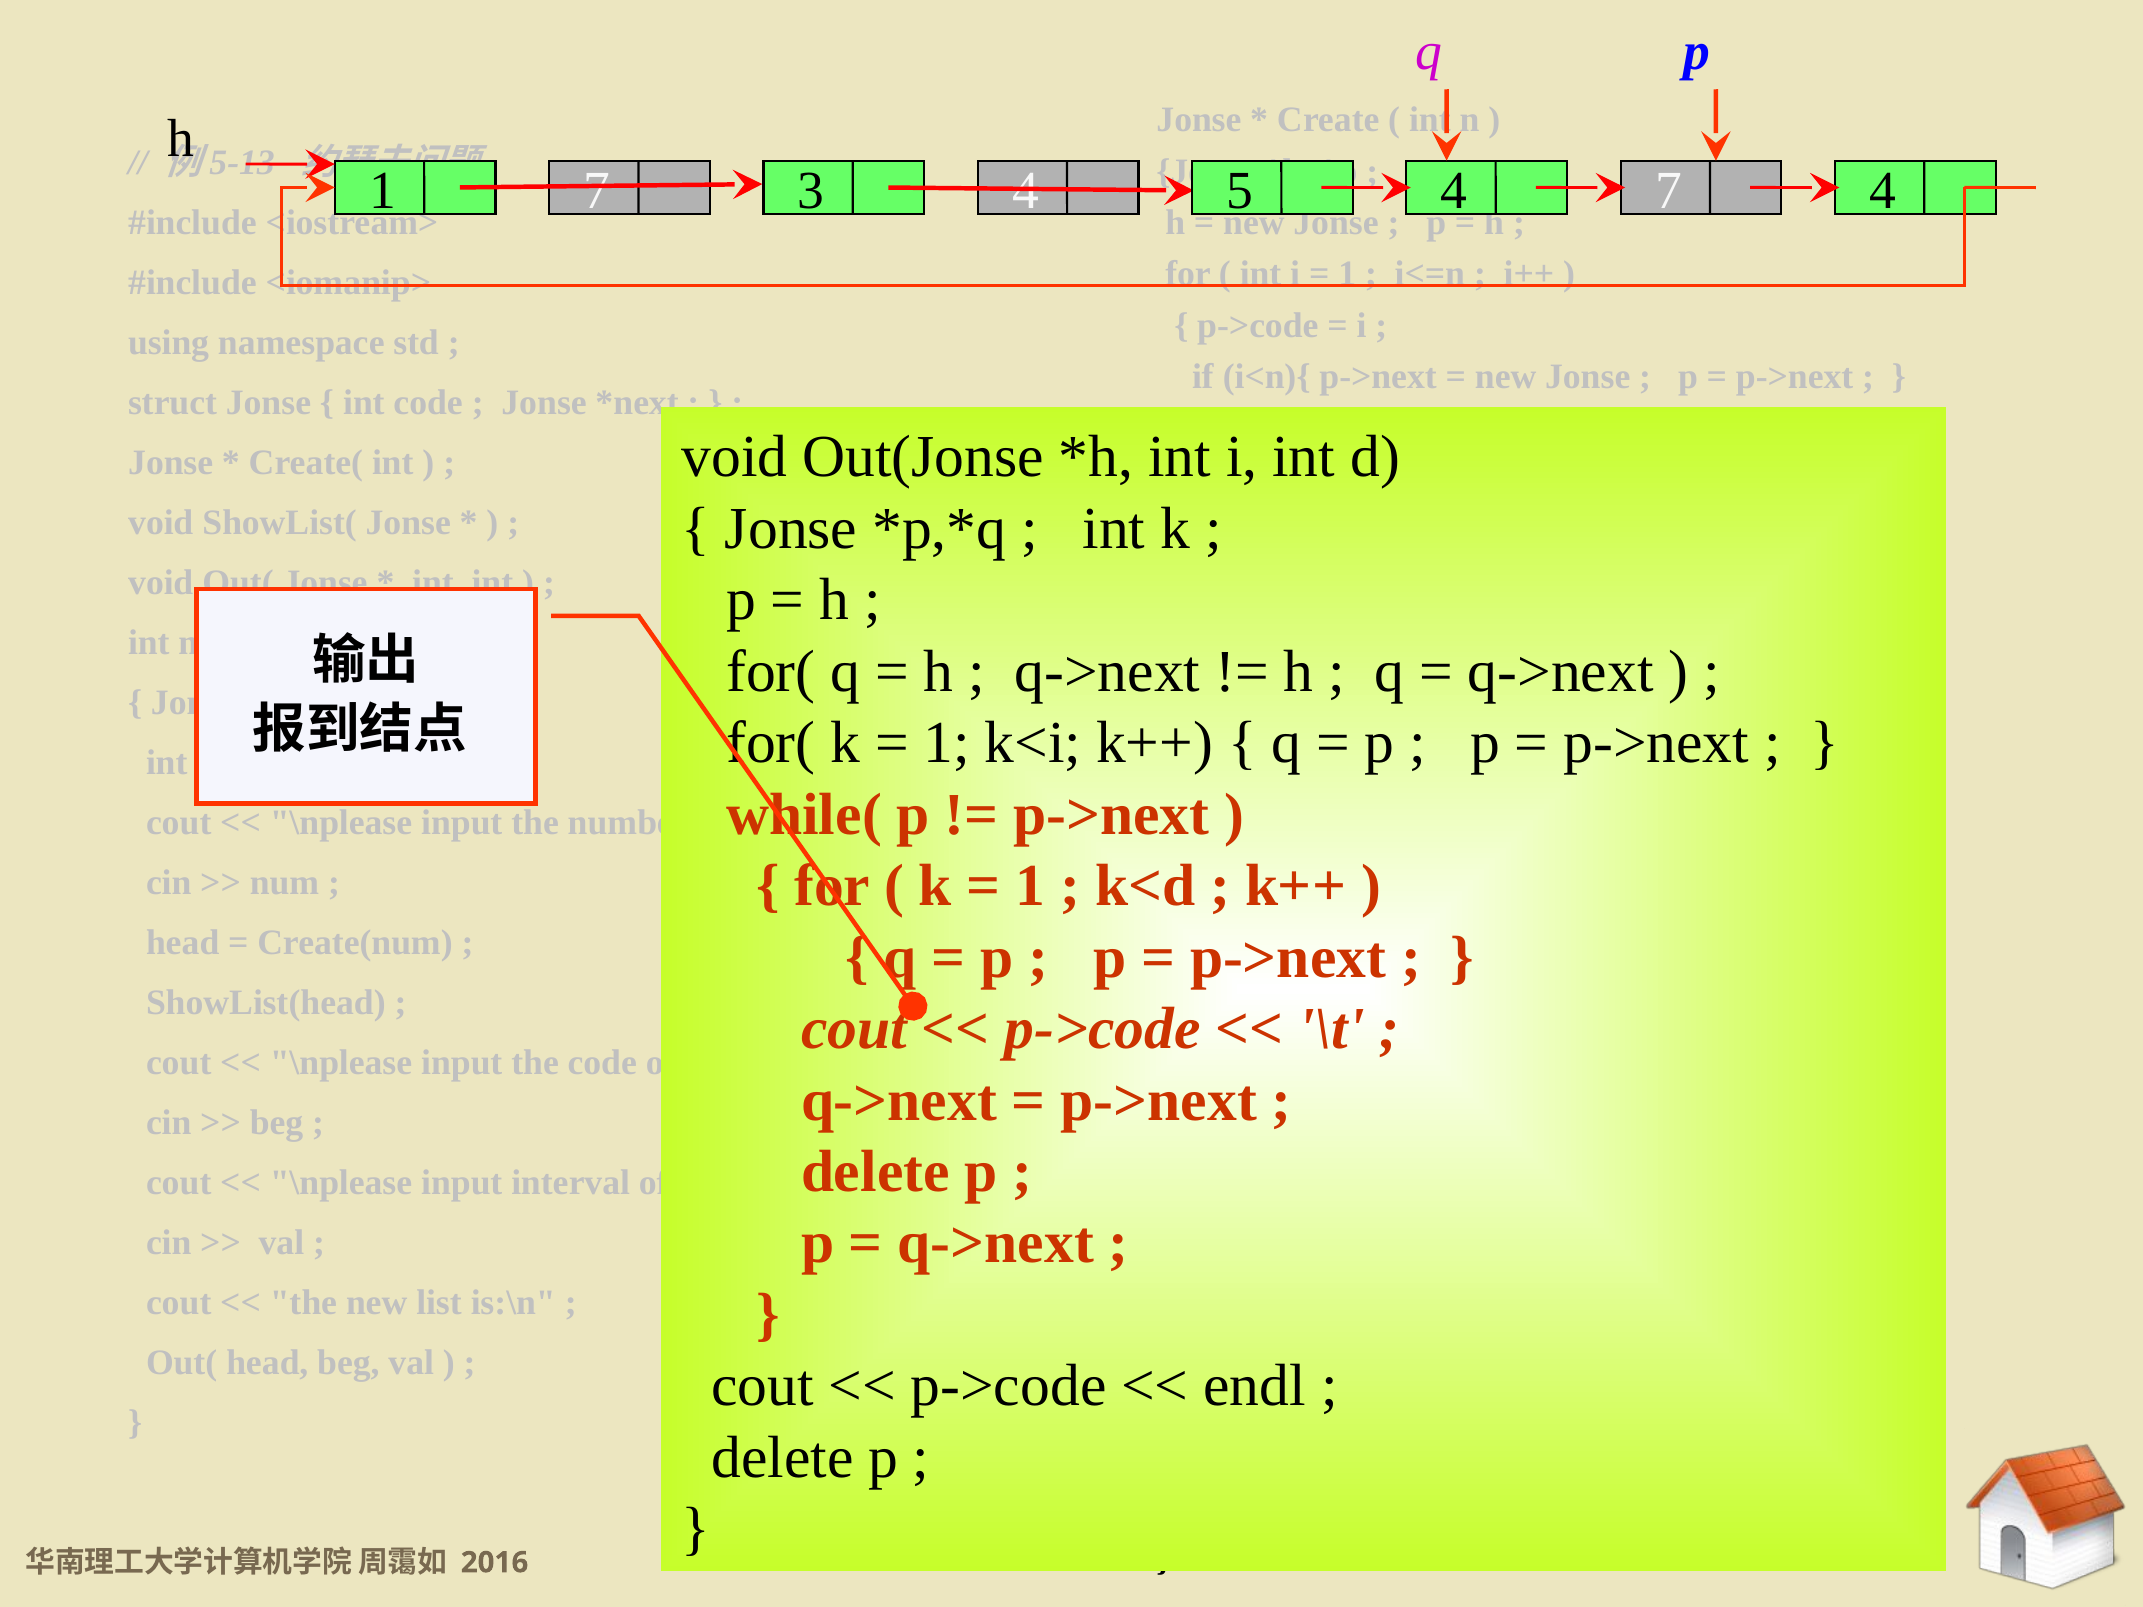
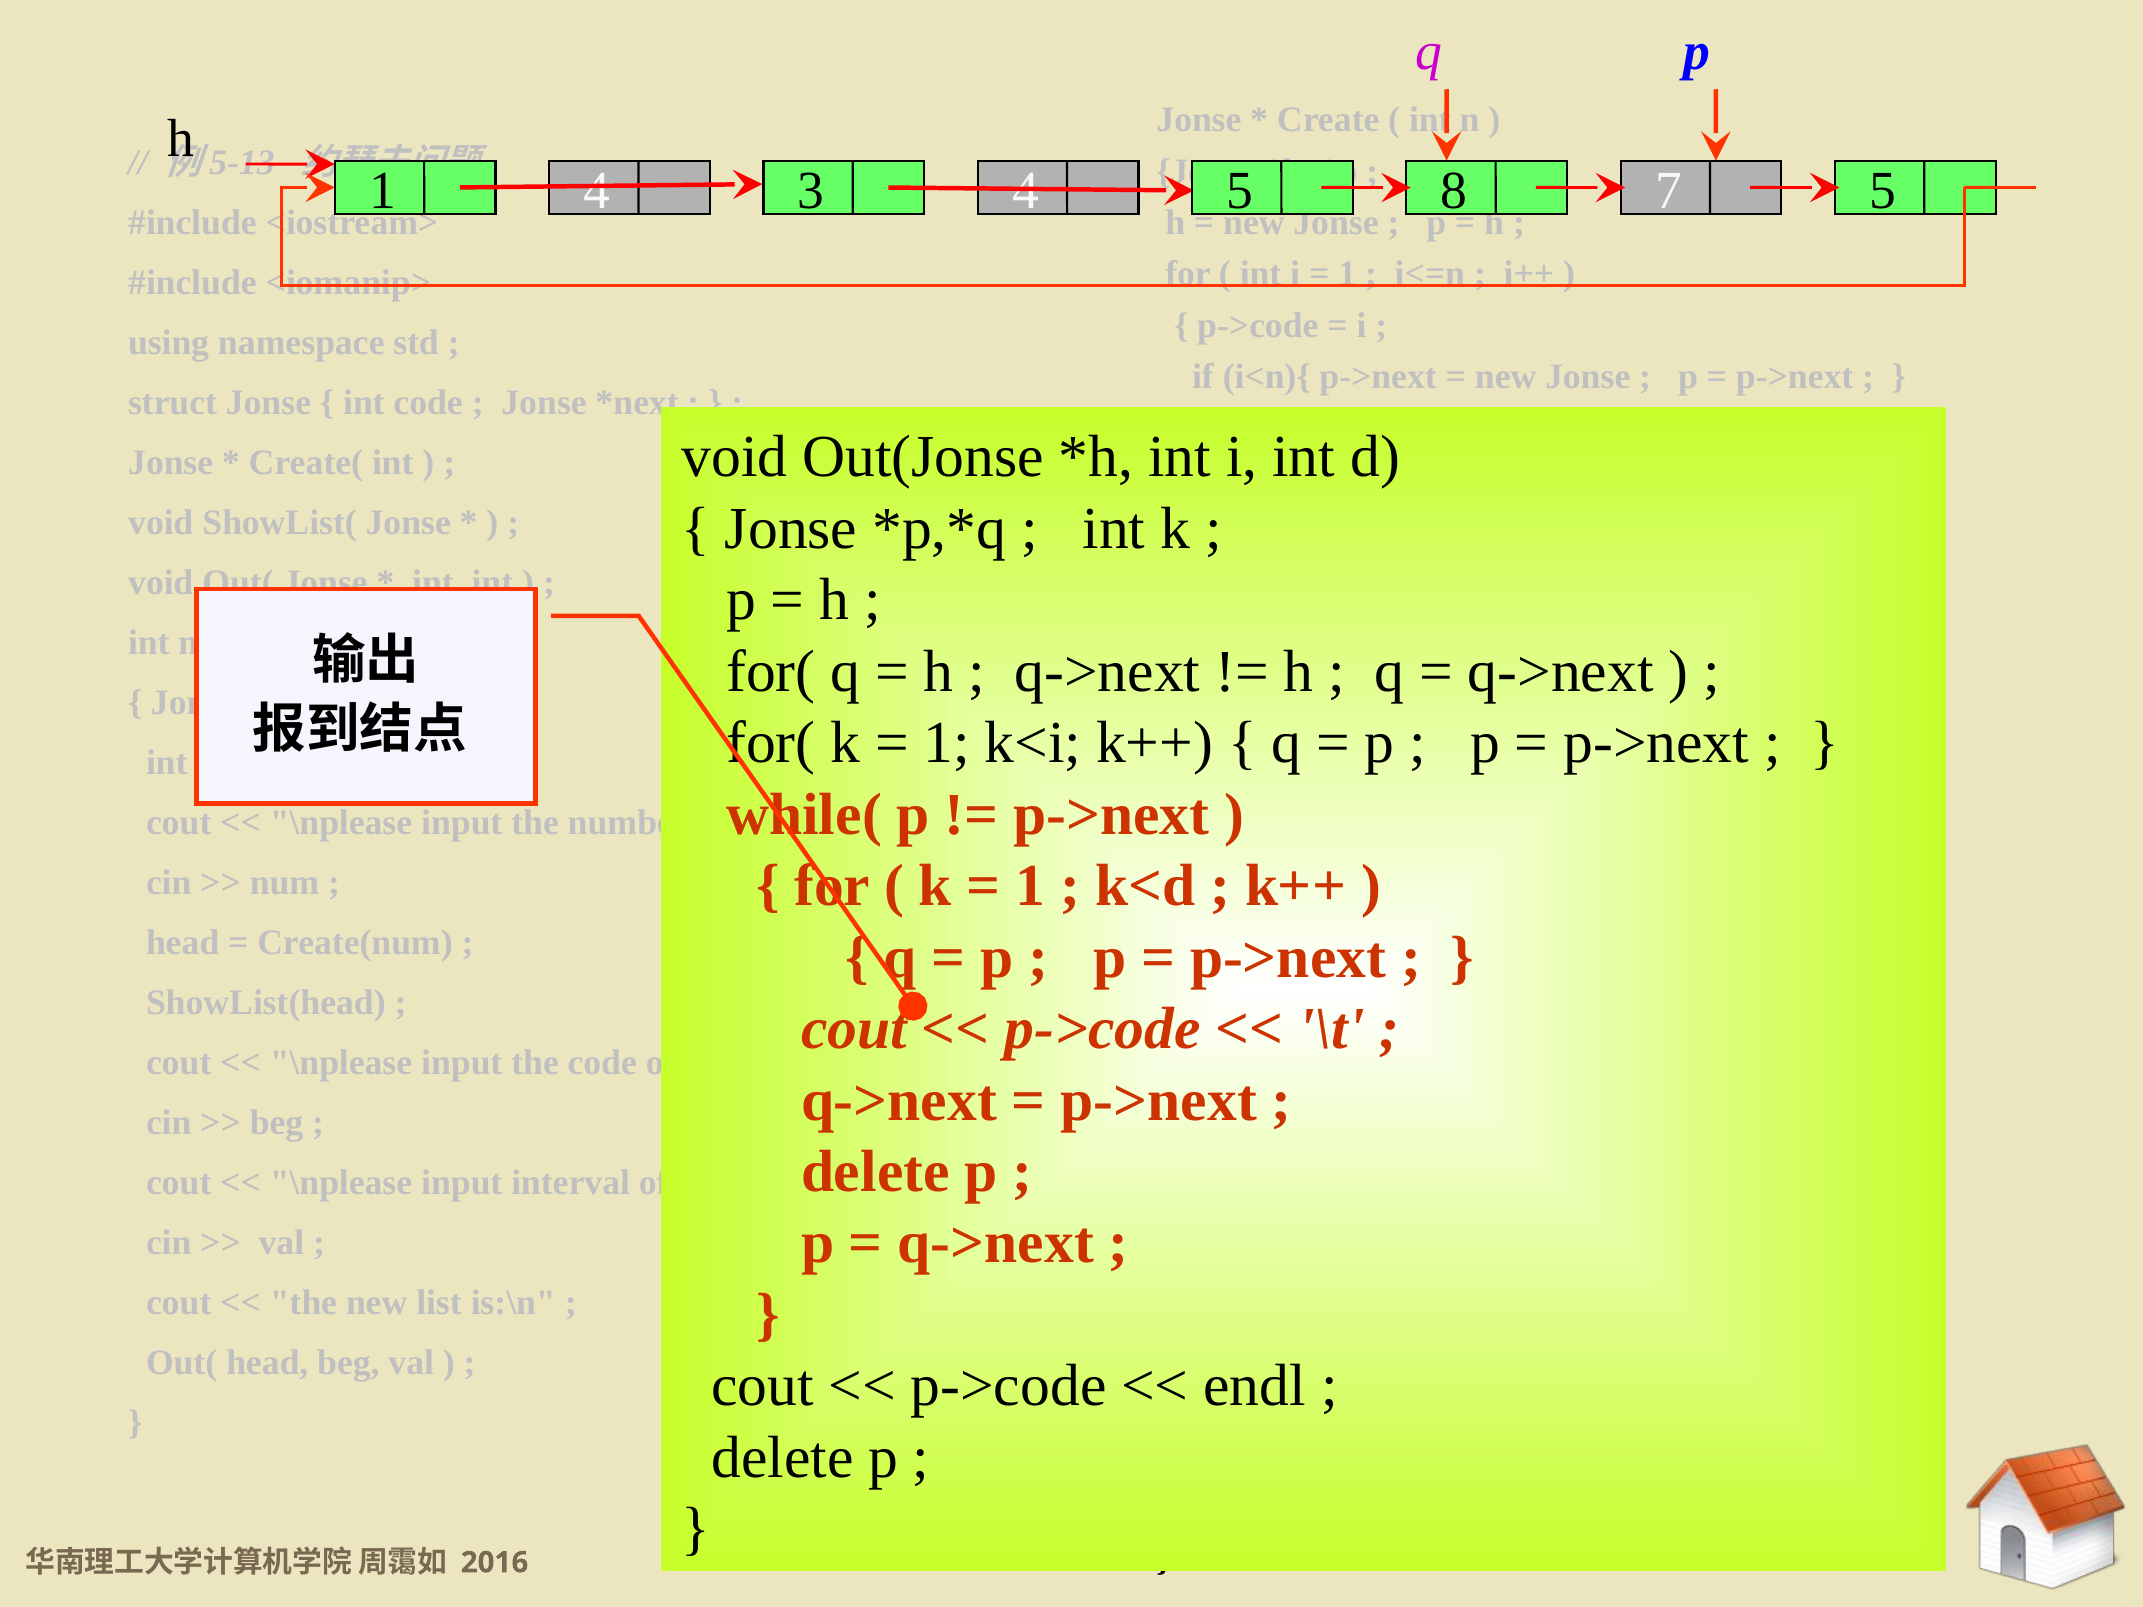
1 7: 7 -> 4
4 at (1454, 191): 4 -> 8
7 4: 4 -> 5
